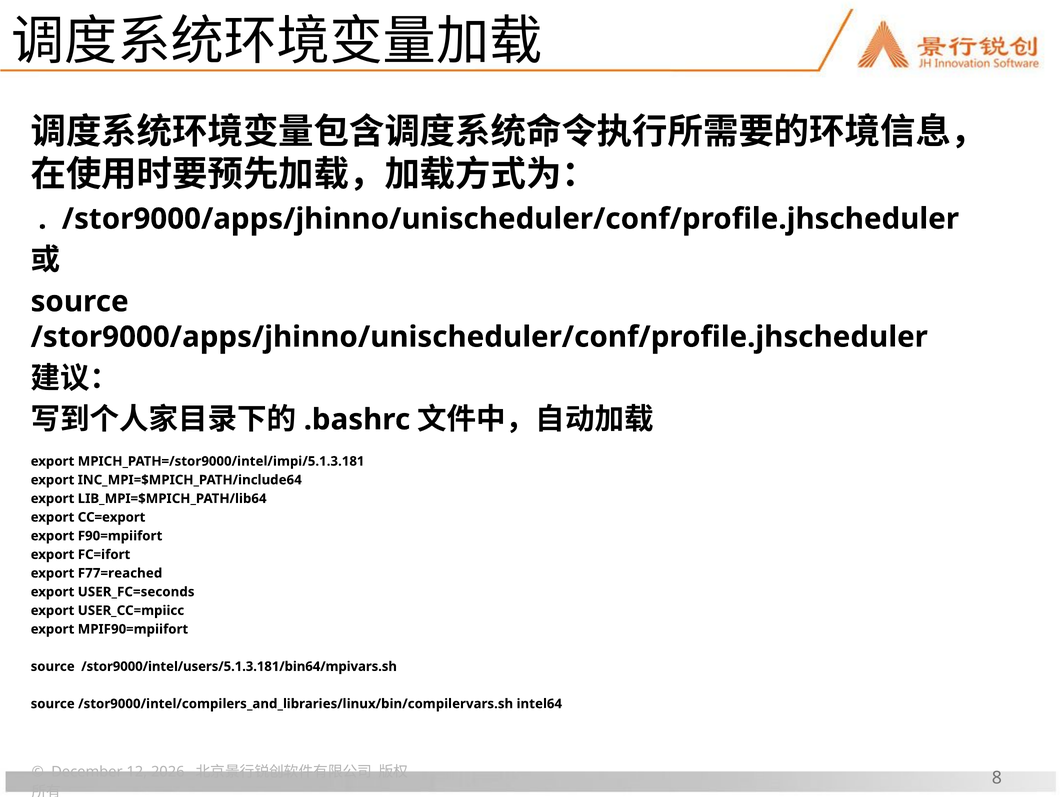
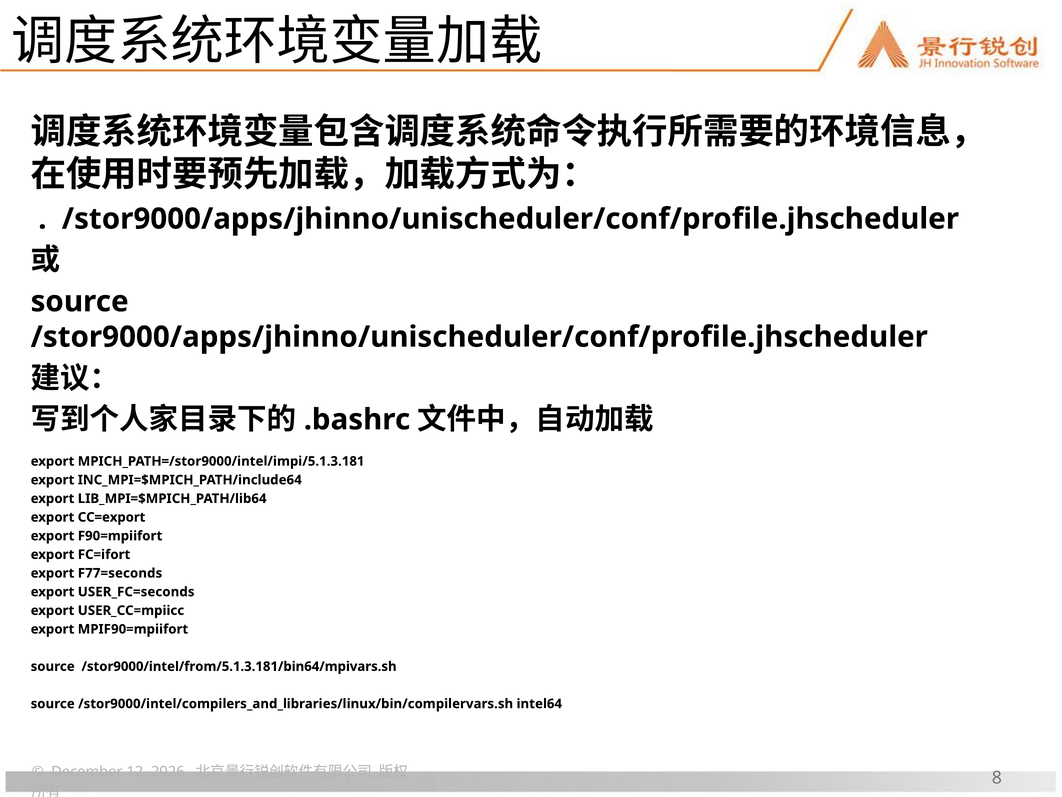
F77=reached: F77=reached -> F77=seconds
/stor9000/intel/users/5.1.3.181/bin64/mpivars.sh: /stor9000/intel/users/5.1.3.181/bin64/mpivars.sh -> /stor9000/intel/from/5.1.3.181/bin64/mpivars.sh
